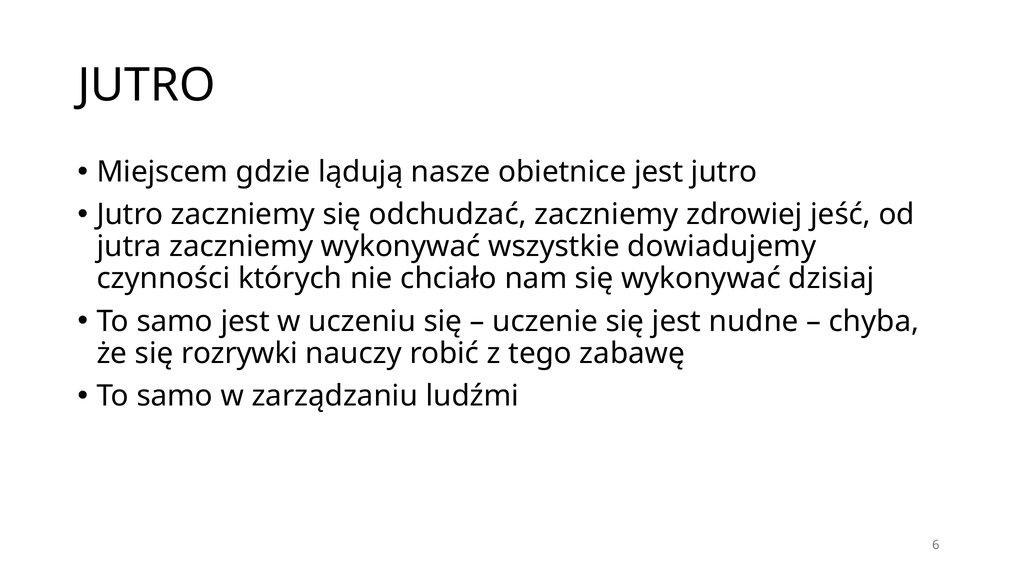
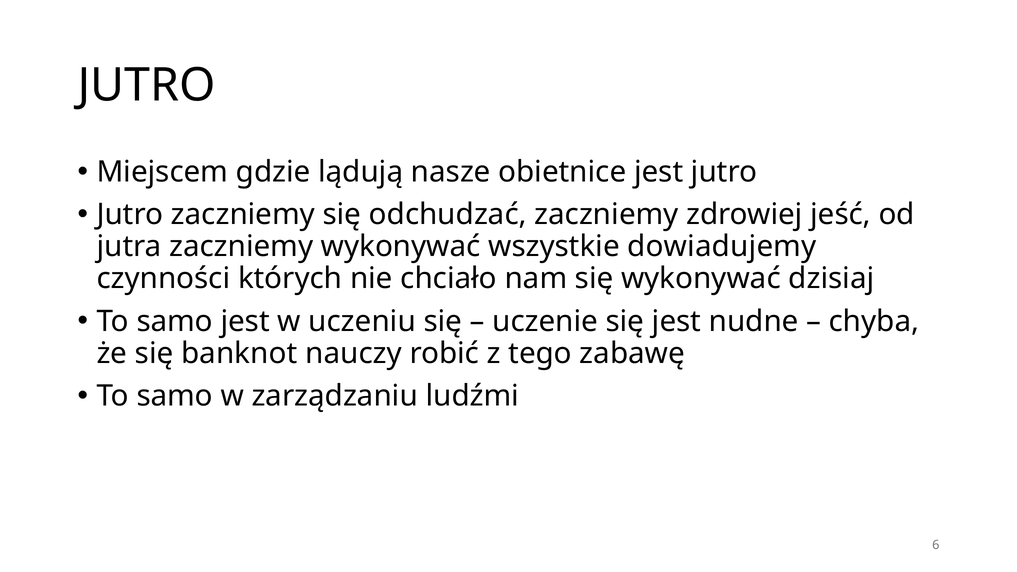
rozrywki: rozrywki -> banknot
